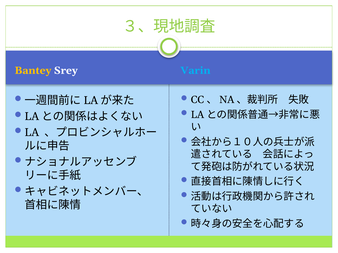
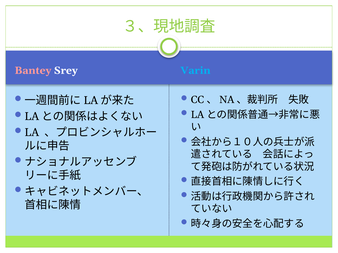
Bantey colour: yellow -> pink
